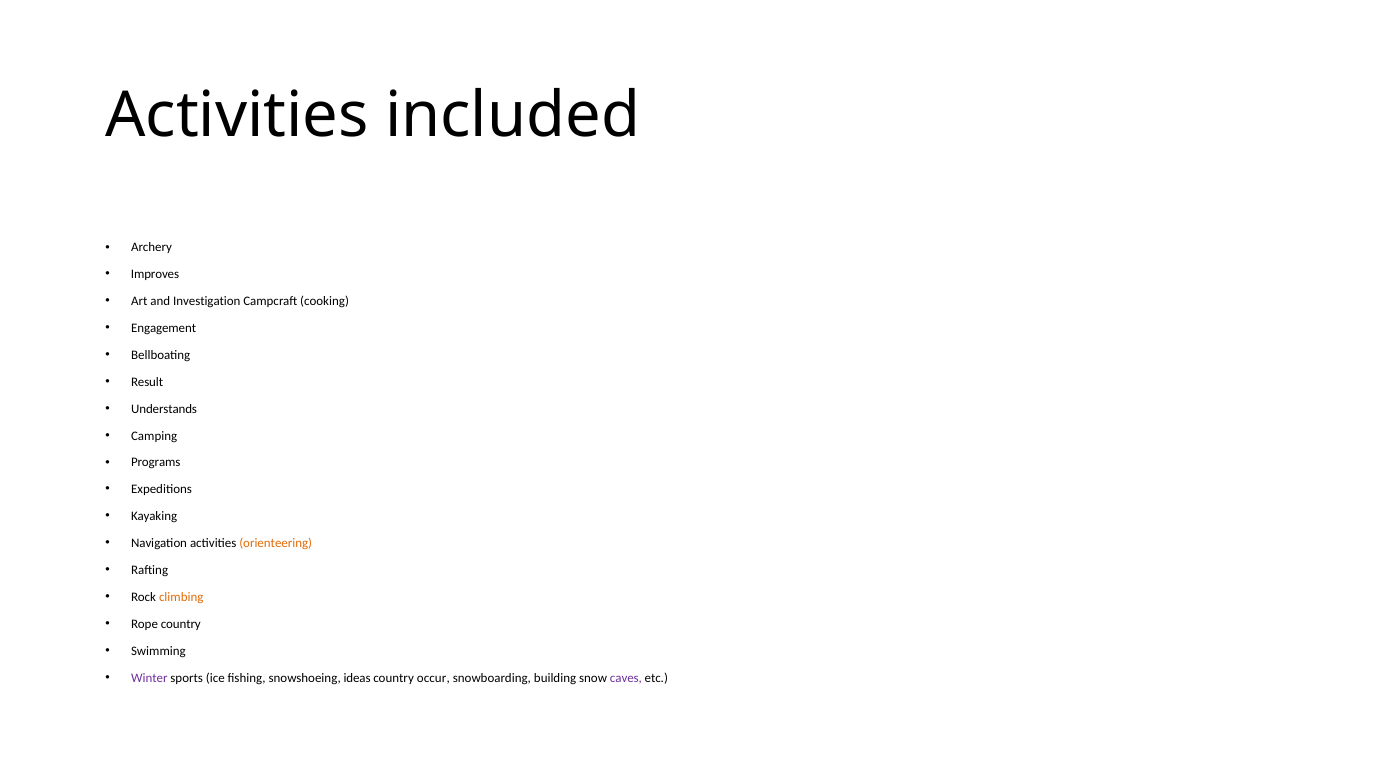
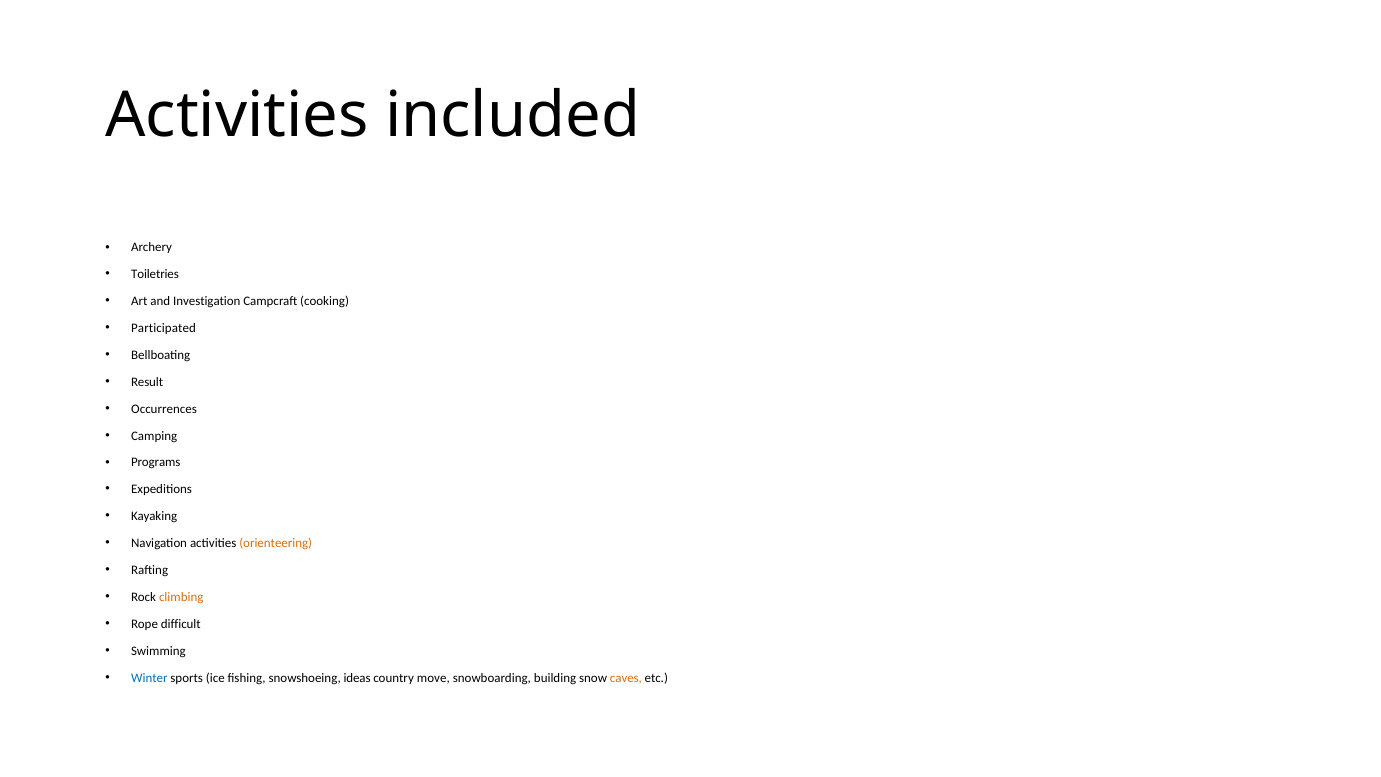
Improves: Improves -> Toiletries
Engagement: Engagement -> Participated
Understands: Understands -> Occurrences
Rope country: country -> difficult
Winter colour: purple -> blue
occur: occur -> move
caves colour: purple -> orange
